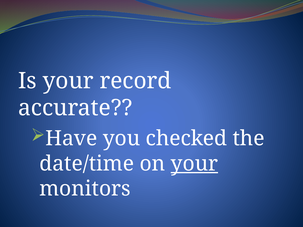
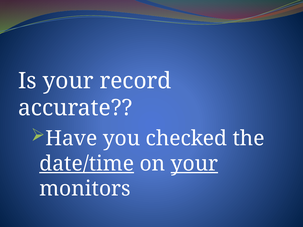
date/time underline: none -> present
